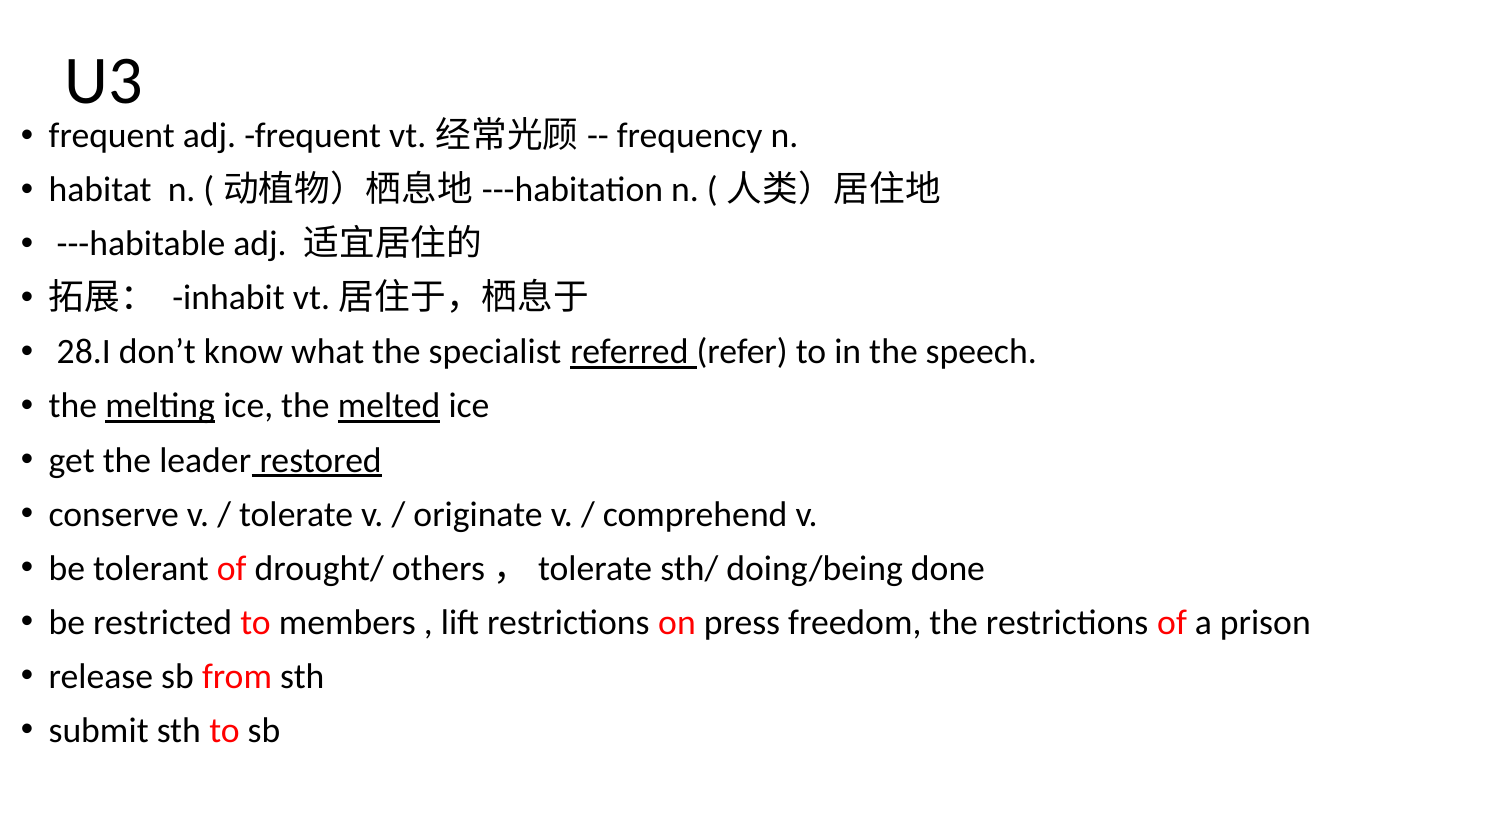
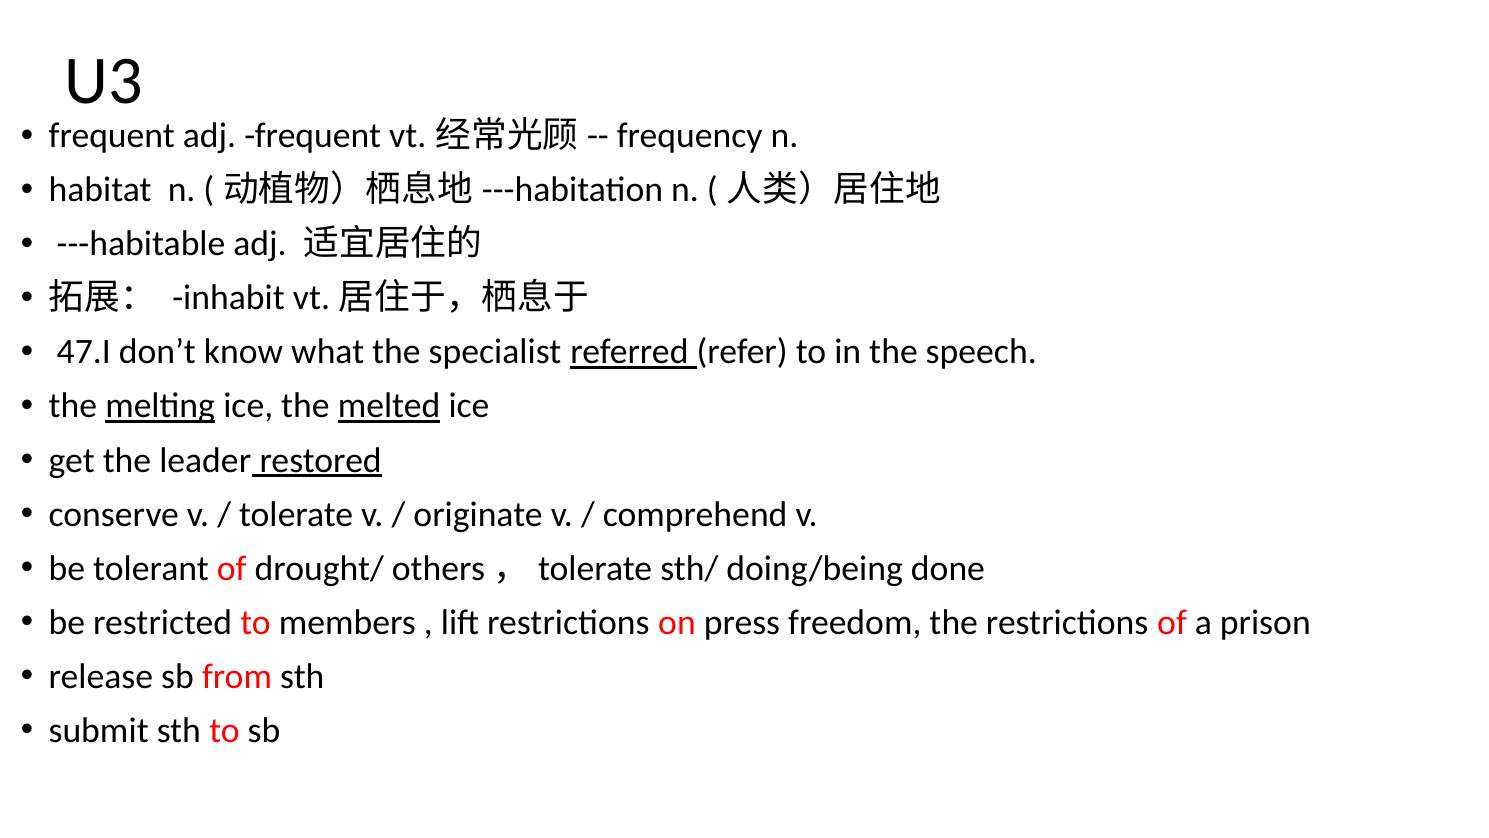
28.I: 28.I -> 47.I
